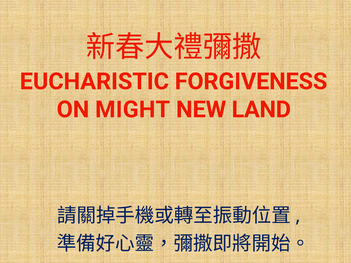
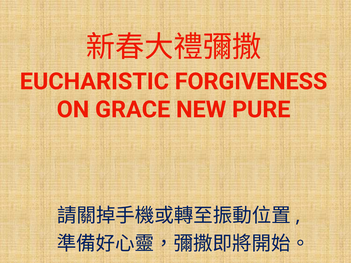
MIGHT: MIGHT -> GRACE
LAND: LAND -> PURE
